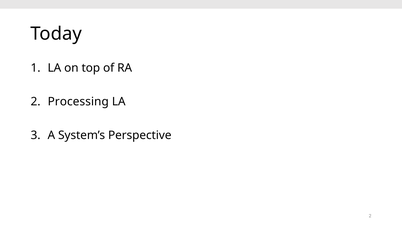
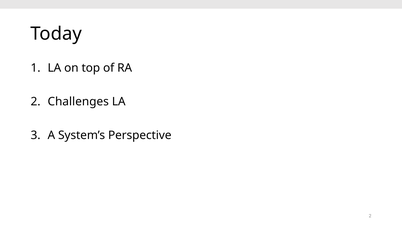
Processing: Processing -> Challenges
